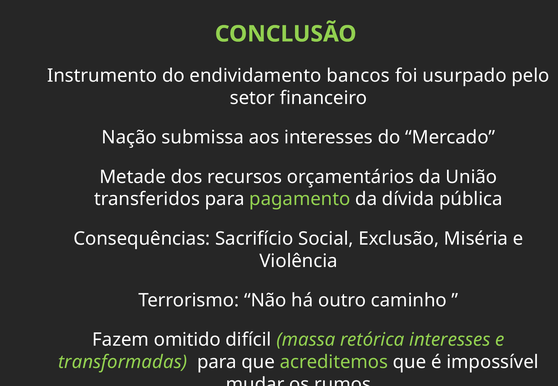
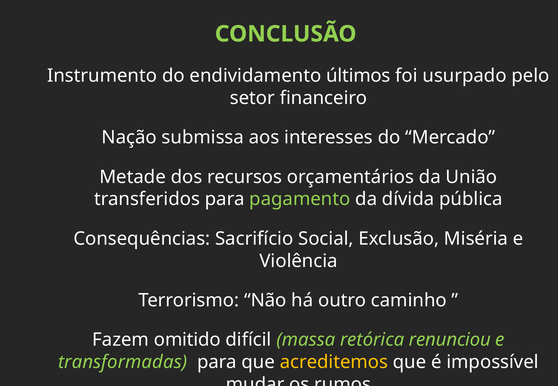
bancos: bancos -> últimos
retórica interesses: interesses -> renunciou
acreditemos colour: light green -> yellow
